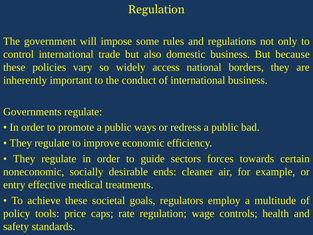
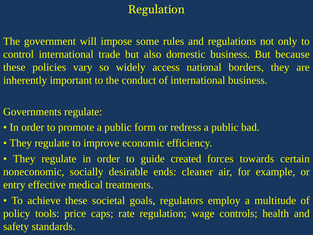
ways: ways -> form
sectors: sectors -> created
